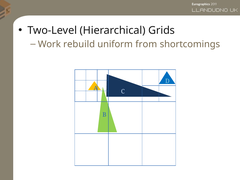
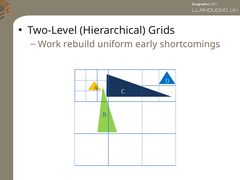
from: from -> early
